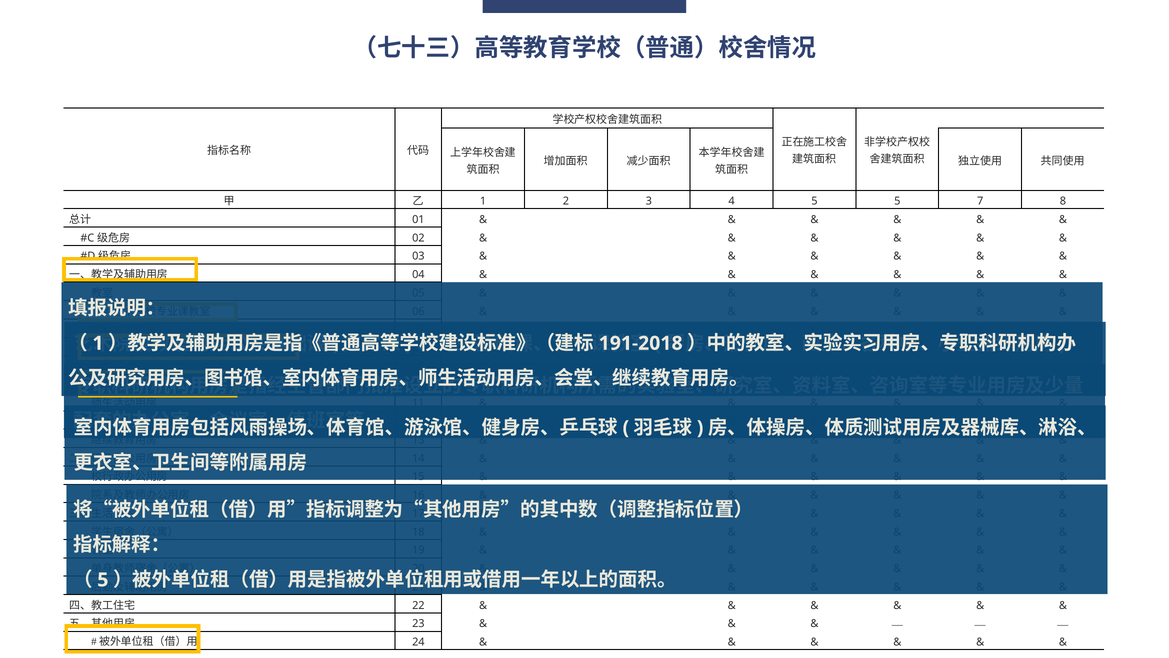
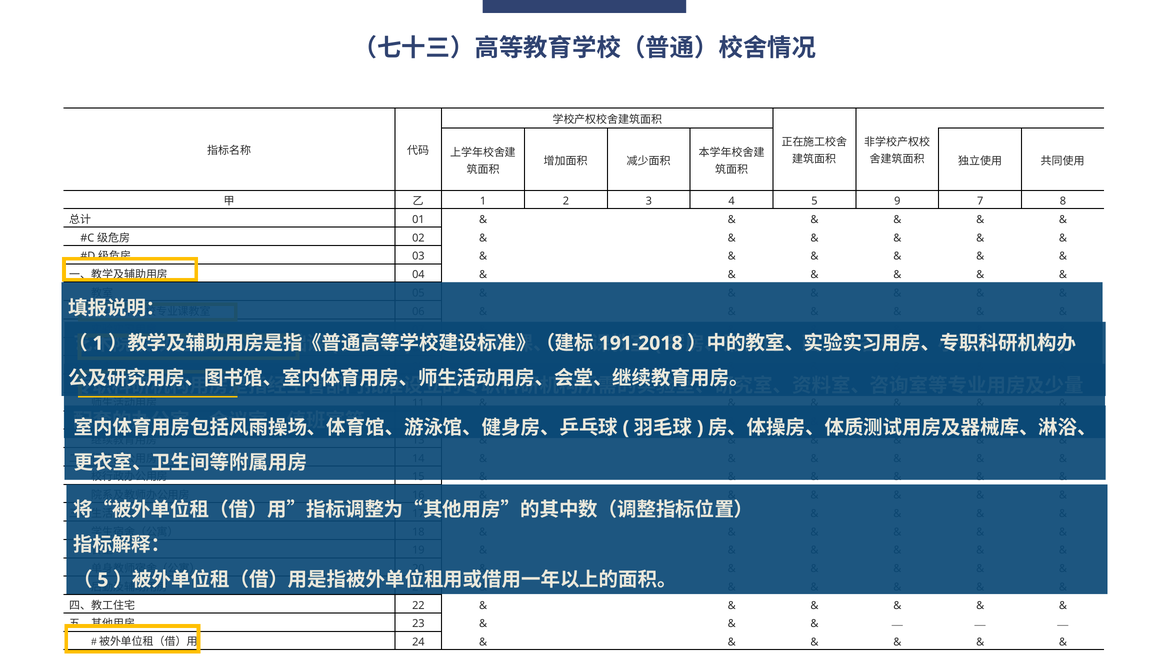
5 5: 5 -> 9
